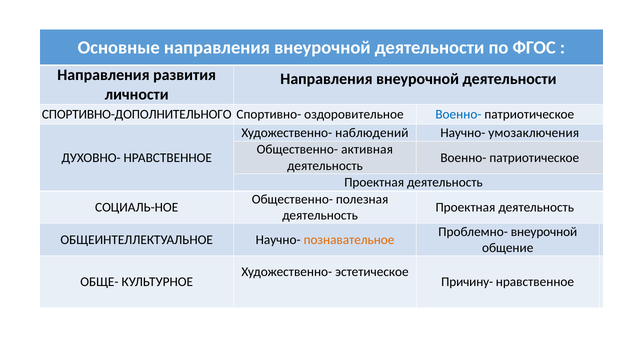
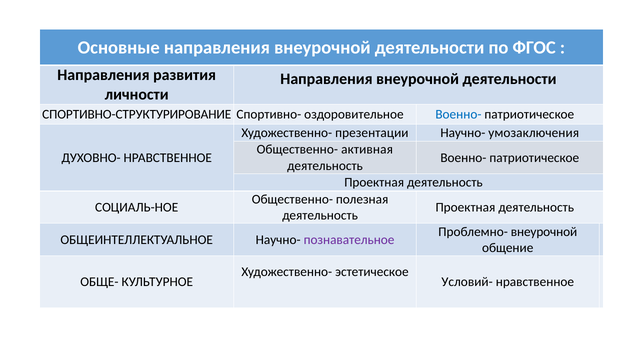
СПОРТИВНО-ДОПОЛНИТЕЛЬНОГО: СПОРТИВНО-ДОПОЛНИТЕЛЬНОГО -> СПОРТИВНО-СТРУКТУРИРОВАНИЕ
наблюдений: наблюдений -> презентации
познавательное colour: orange -> purple
Причину-: Причину- -> Условий-
